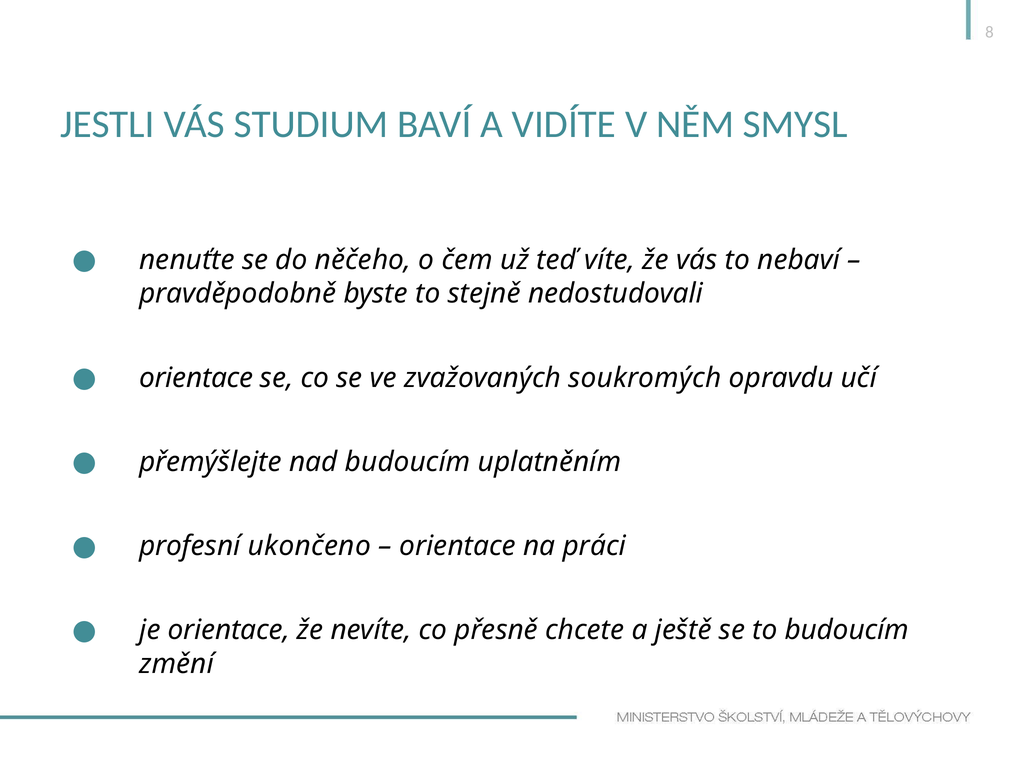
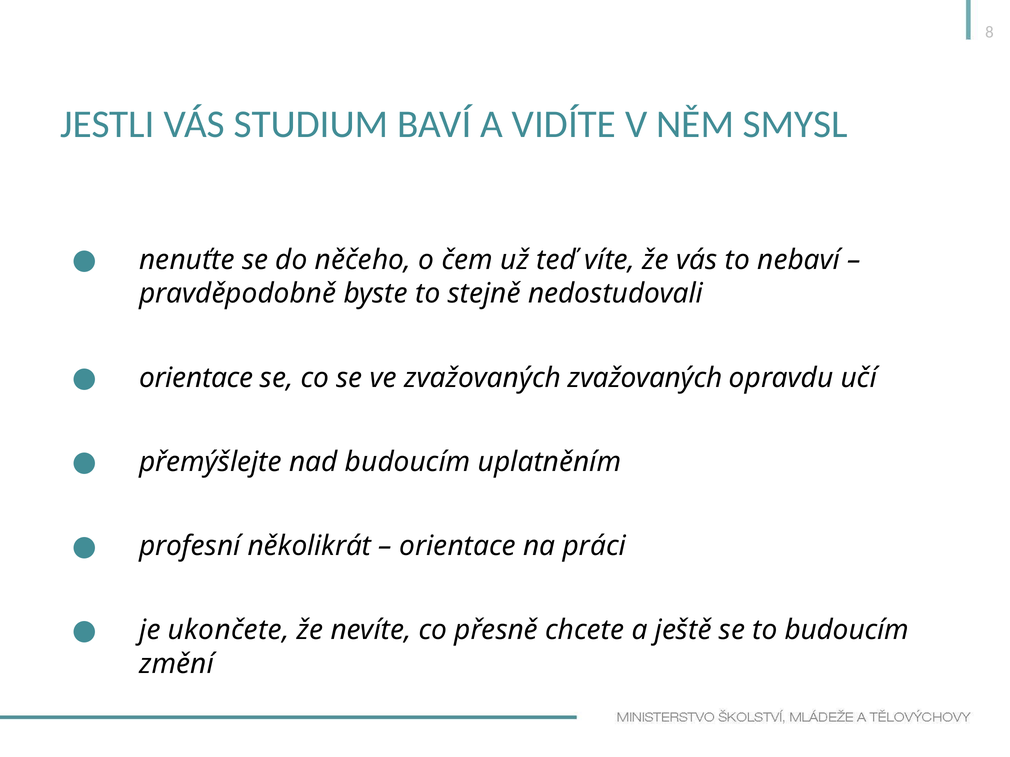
zvažovaných soukromých: soukromých -> zvažovaných
ukončeno: ukončeno -> několikrát
je orientace: orientace -> ukončete
